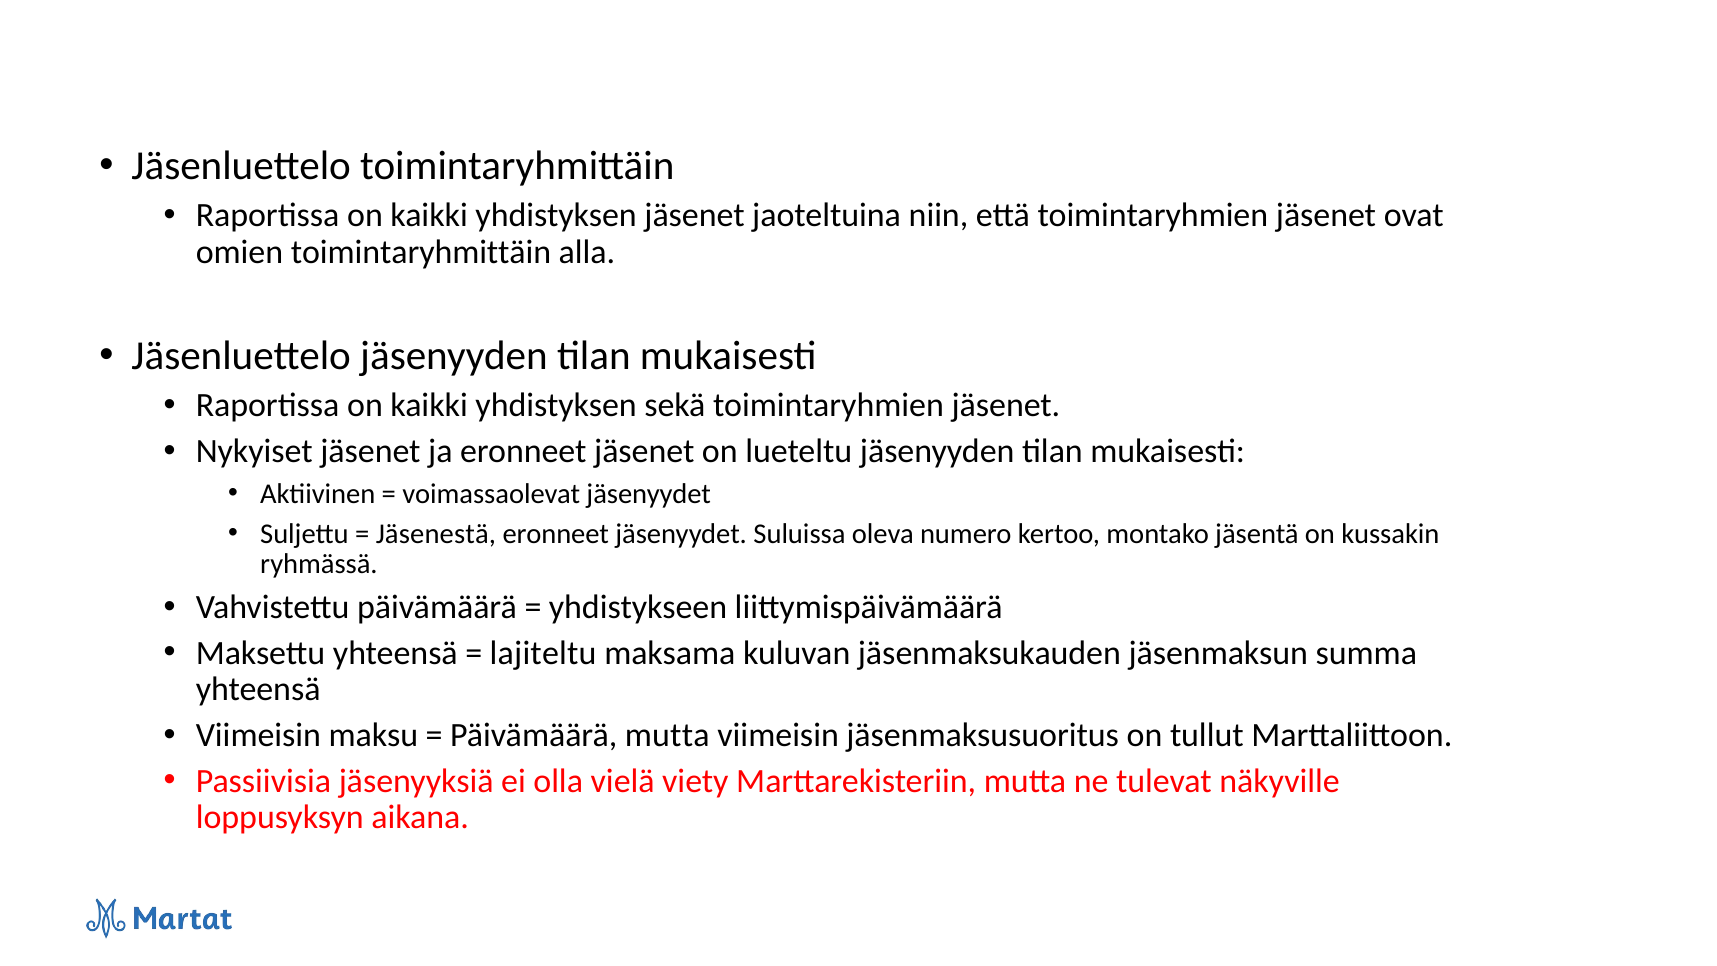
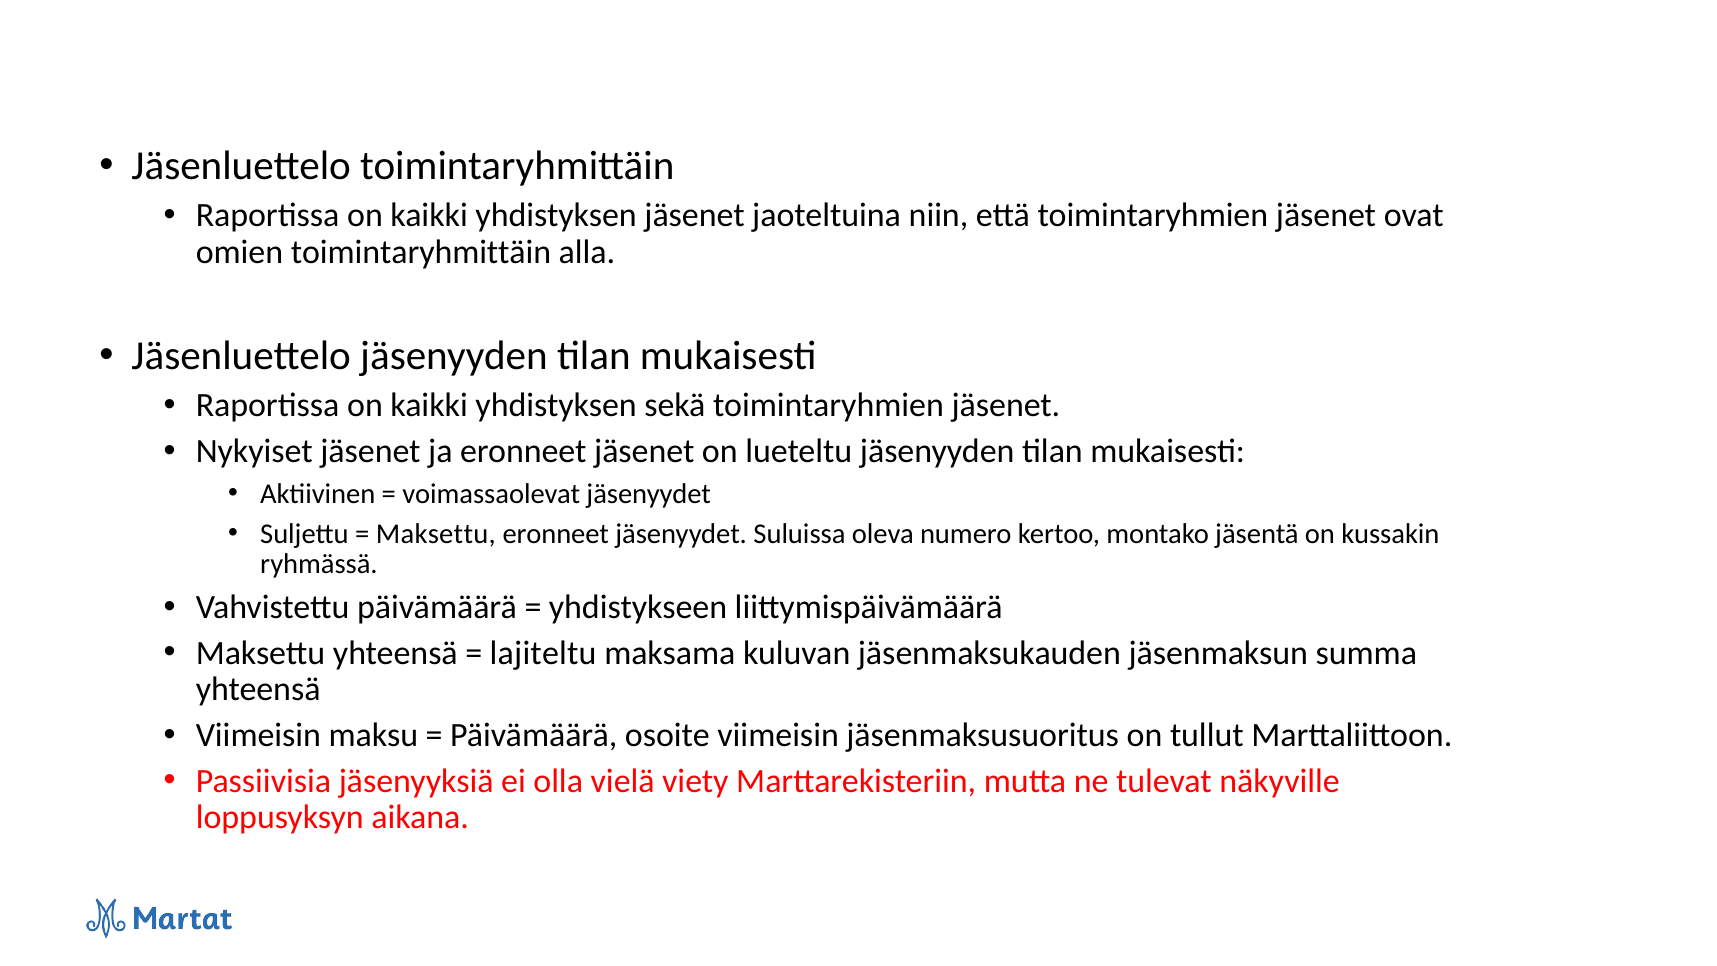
Jäsenestä at (436, 534): Jäsenestä -> Maksettu
Päivämäärä mutta: mutta -> osoite
